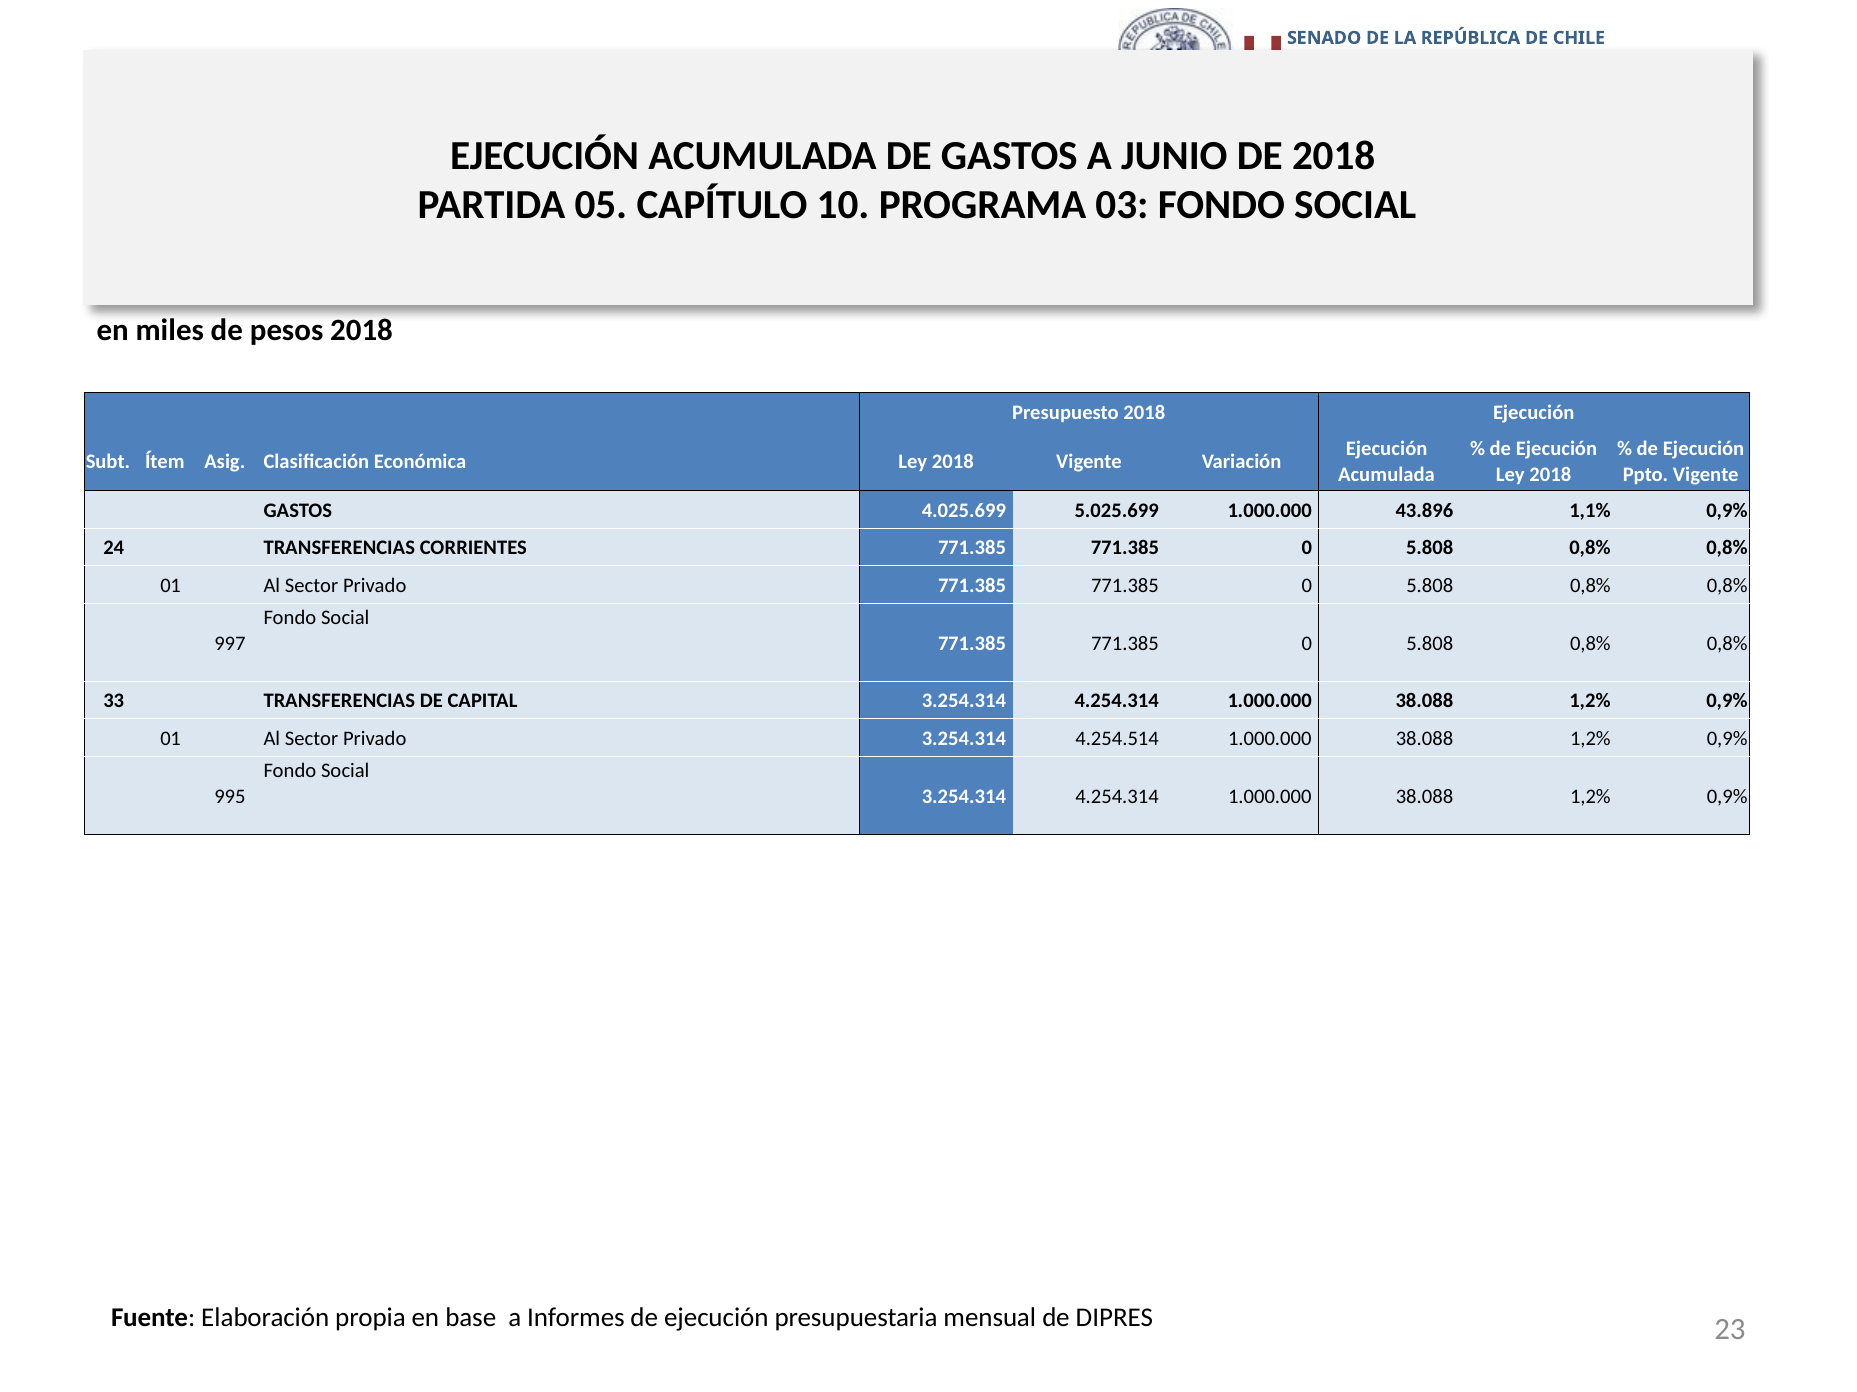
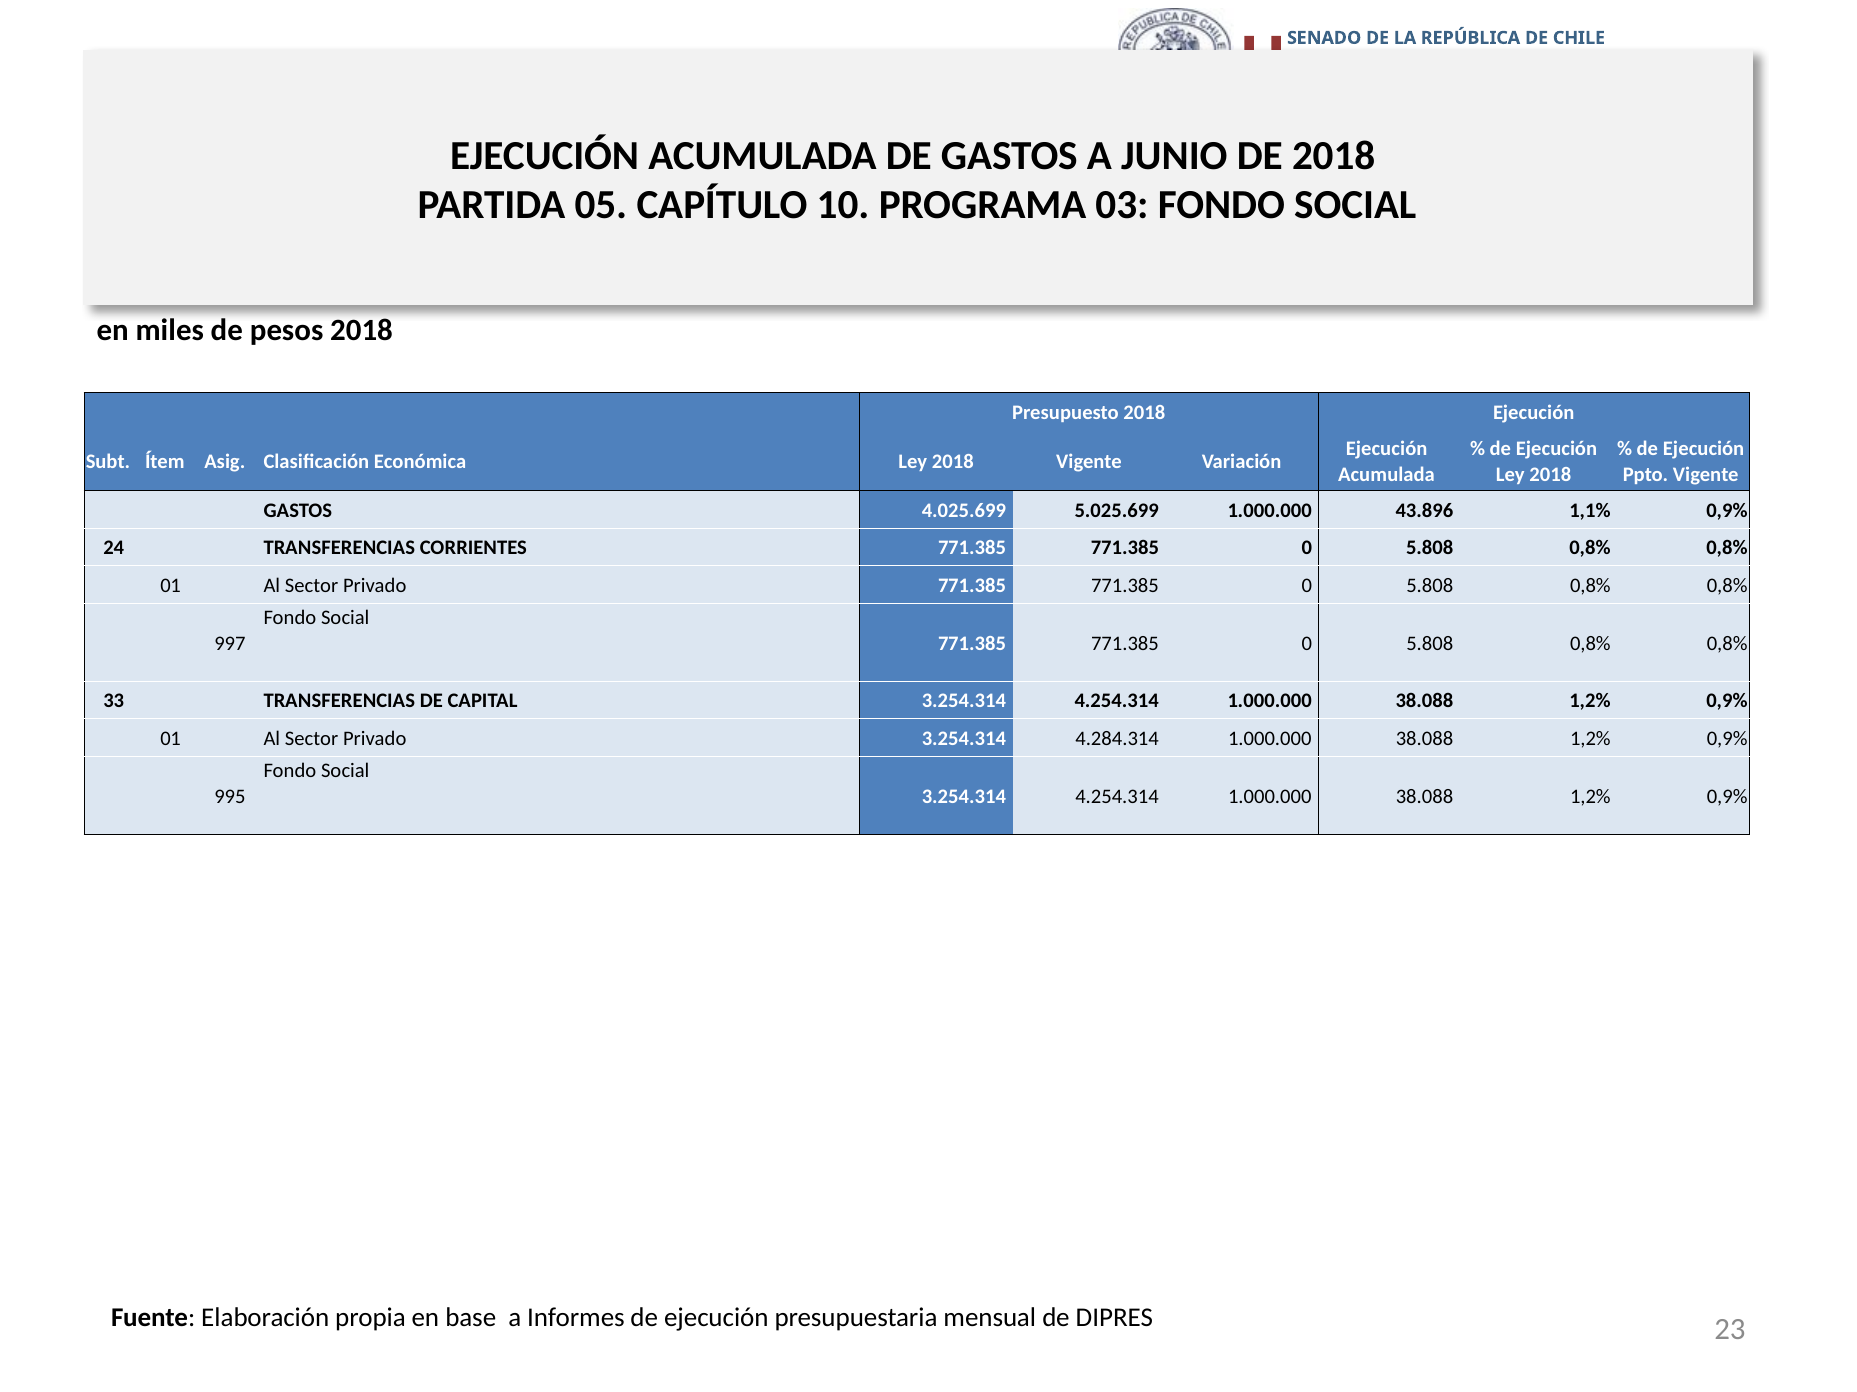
4.254.514: 4.254.514 -> 4.284.314
